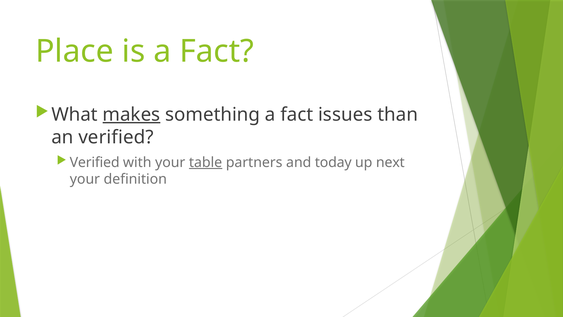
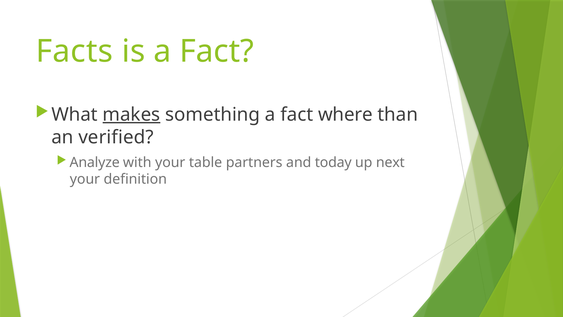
Place: Place -> Facts
issues: issues -> where
Verified at (95, 162): Verified -> Analyze
table underline: present -> none
